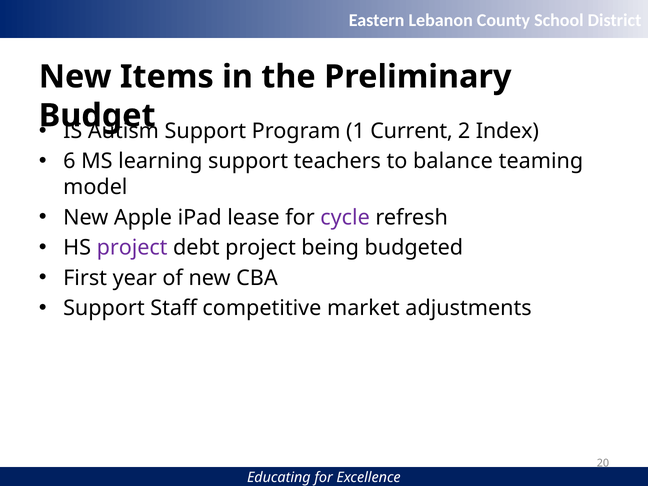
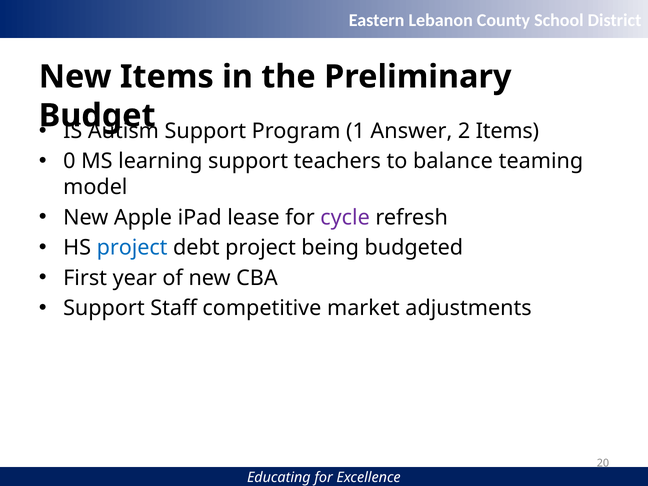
Current: Current -> Answer
2 Index: Index -> Items
6: 6 -> 0
project at (132, 248) colour: purple -> blue
